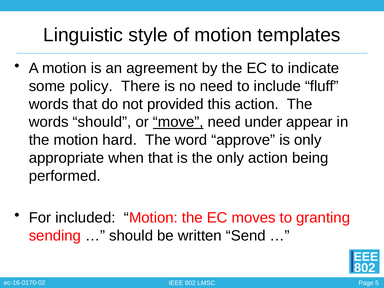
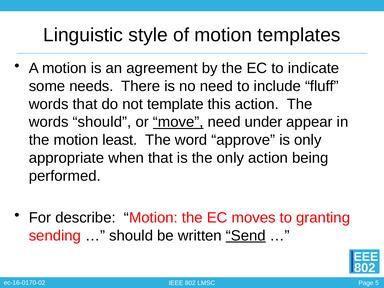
policy: policy -> needs
provided: provided -> template
hard: hard -> least
included: included -> describe
Send underline: none -> present
